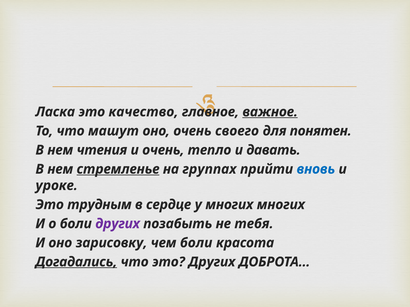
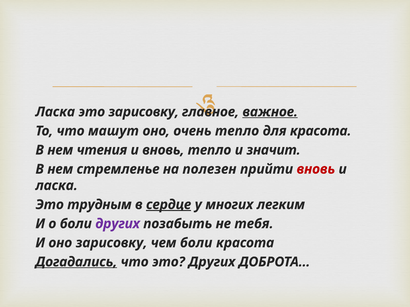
это качество: качество -> зарисовку
очень своего: своего -> тепло
для понятен: понятен -> красота
и очень: очень -> вновь
давать: давать -> значит
стремленье underline: present -> none
группах: группах -> полезен
вновь at (316, 169) colour: blue -> red
уроке at (57, 186): уроке -> ласка
сердце underline: none -> present
многих многих: многих -> легким
